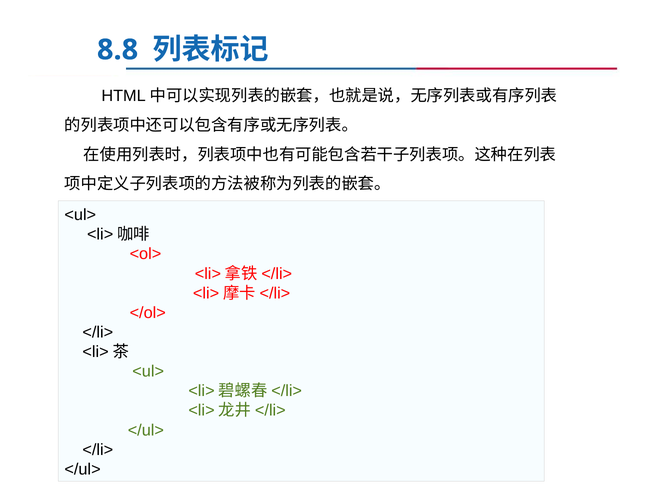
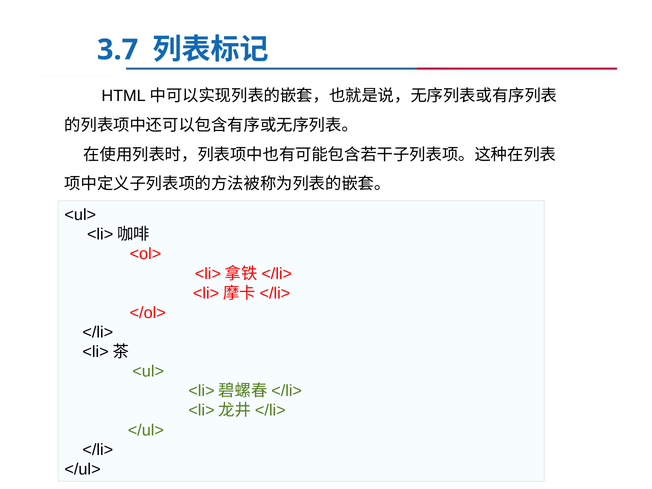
8.8: 8.8 -> 3.7
